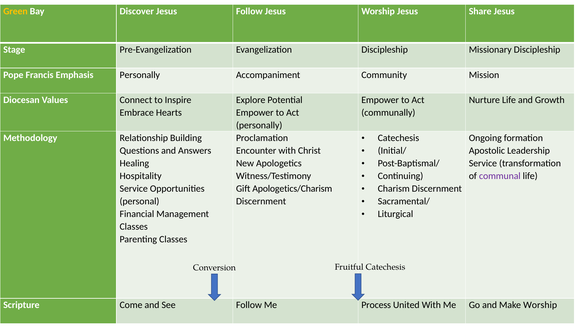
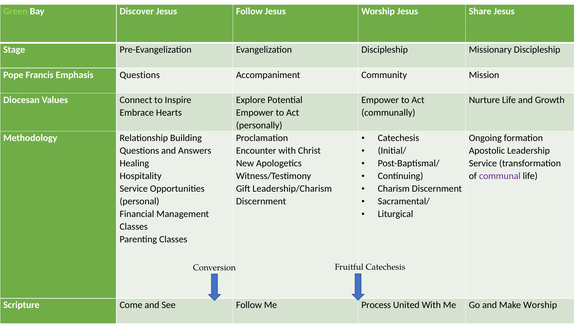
Green colour: yellow -> light green
Emphasis Personally: Personally -> Questions
Apologetics/Charism: Apologetics/Charism -> Leadership/Charism
